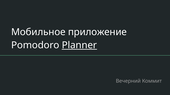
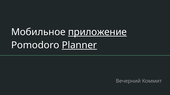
приложение underline: none -> present
